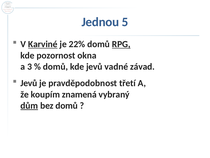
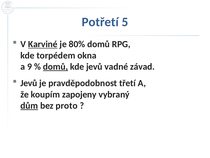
Jednou: Jednou -> Potřetí
22%: 22% -> 80%
RPG underline: present -> none
pozornost: pozornost -> torpédem
3: 3 -> 9
domů at (55, 66) underline: none -> present
znamená: znamená -> zapojeny
bez domů: domů -> proto
